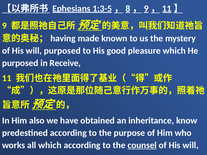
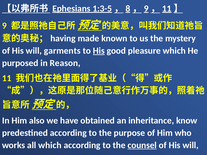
will purposed: purposed -> garments
His at (99, 51) underline: none -> present
Receive: Receive -> Reason
